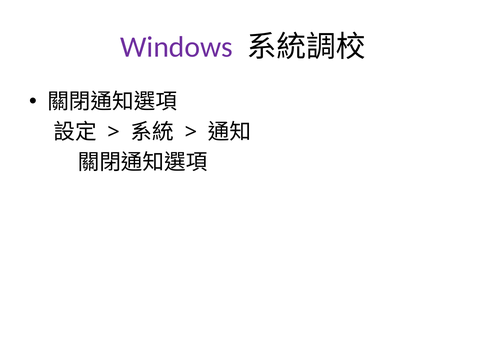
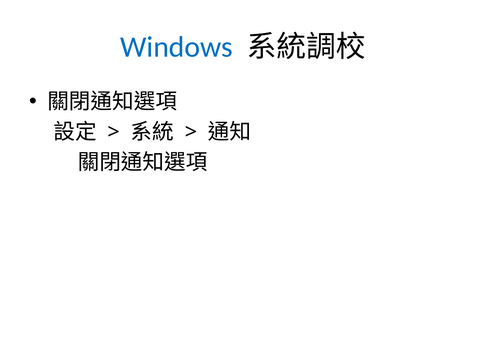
Windows colour: purple -> blue
